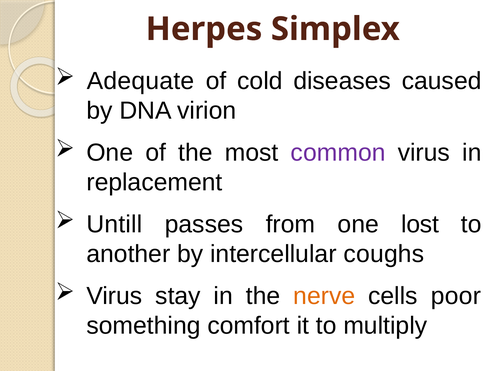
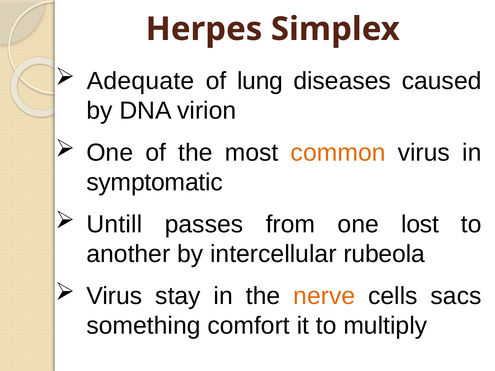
cold: cold -> lung
common colour: purple -> orange
replacement: replacement -> symptomatic
coughs: coughs -> rubeola
poor: poor -> sacs
